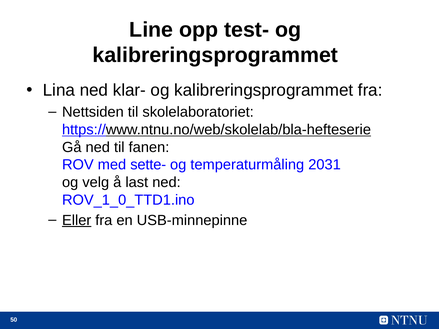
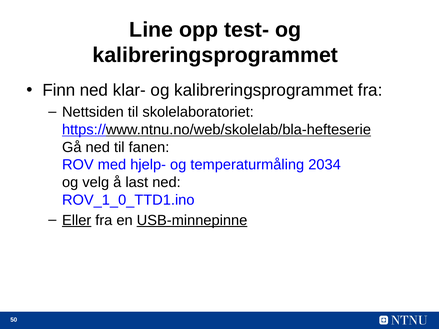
Lina: Lina -> Finn
sette-: sette- -> hjelp-
2031: 2031 -> 2034
USB-minnepinne underline: none -> present
